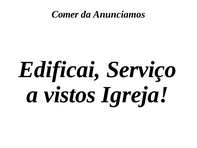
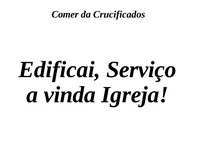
Anunciamos: Anunciamos -> Crucificados
vistos: vistos -> vinda
